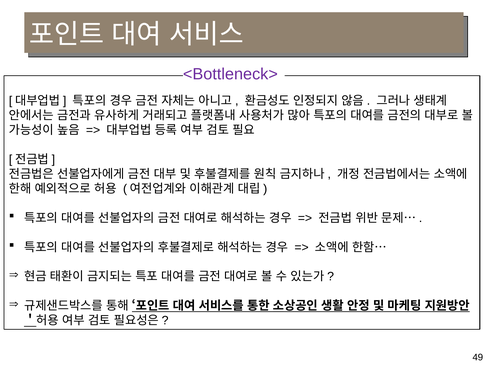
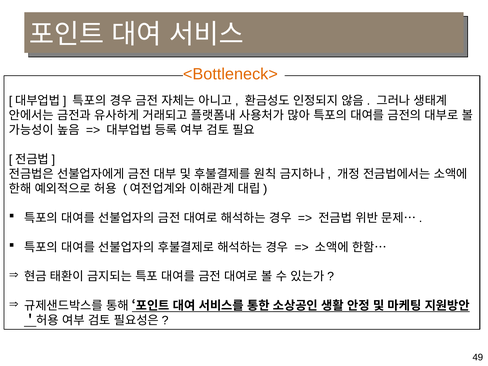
<Bottleneck> colour: purple -> orange
